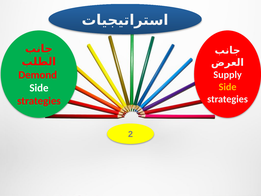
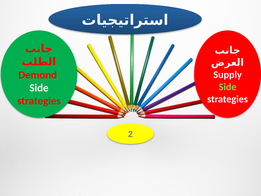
Side at (228, 87) colour: yellow -> light green
